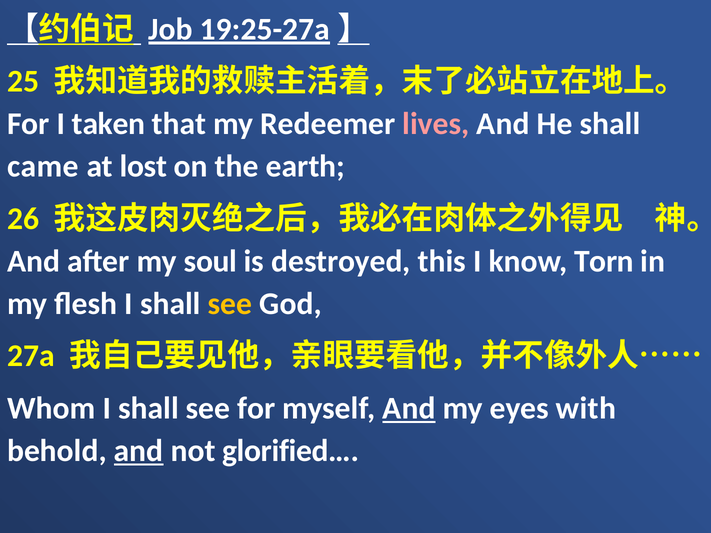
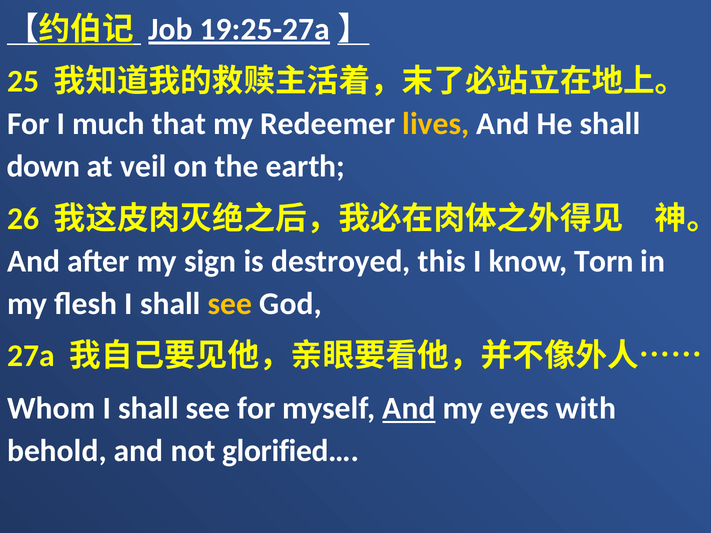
taken: taken -> much
lives colour: pink -> yellow
came: came -> down
lost: lost -> veil
soul: soul -> sign
and at (139, 451) underline: present -> none
